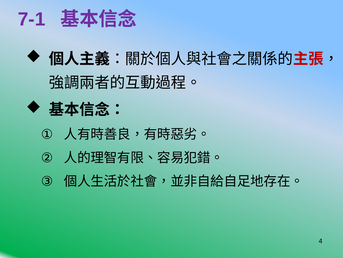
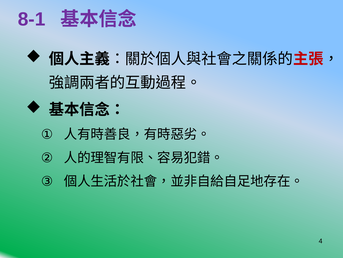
7-1: 7-1 -> 8-1
